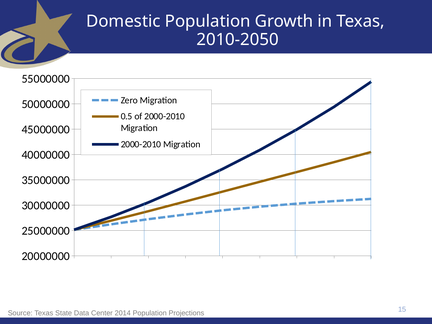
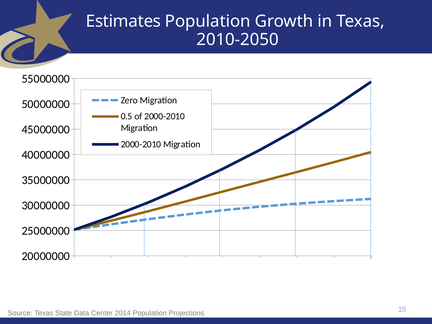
Domestic: Domestic -> Estimates
